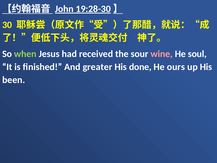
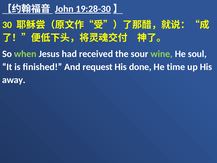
wine colour: pink -> light green
greater: greater -> request
ours: ours -> time
been: been -> away
